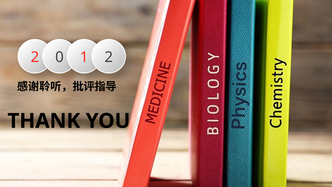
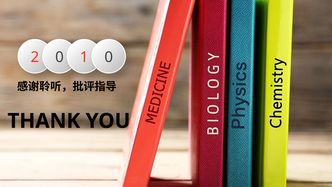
2 at (109, 57): 2 -> 0
